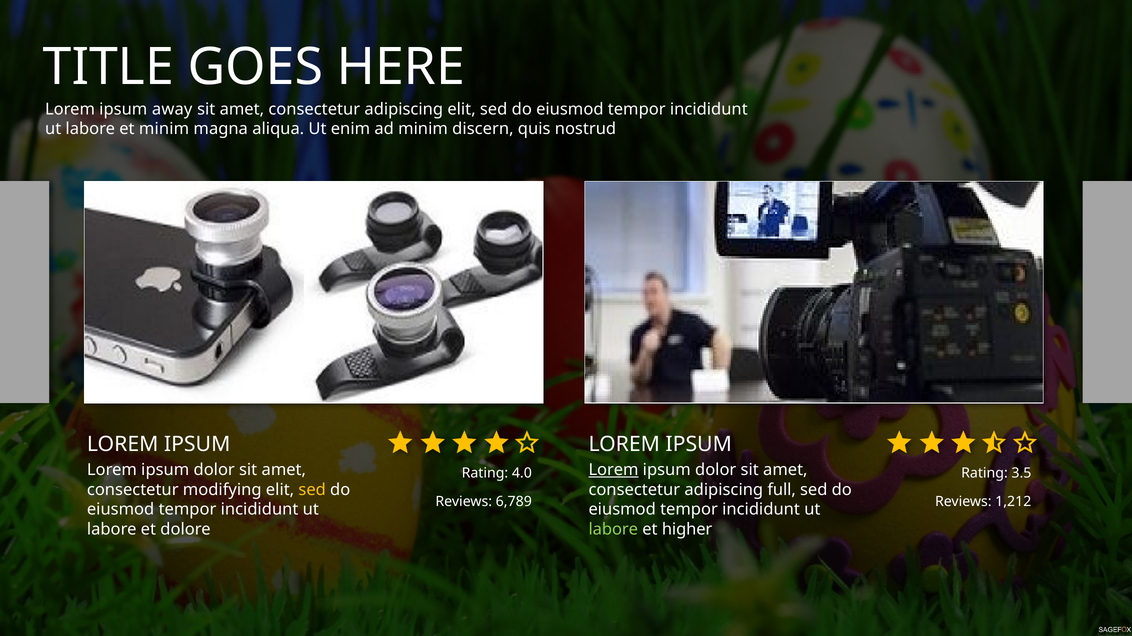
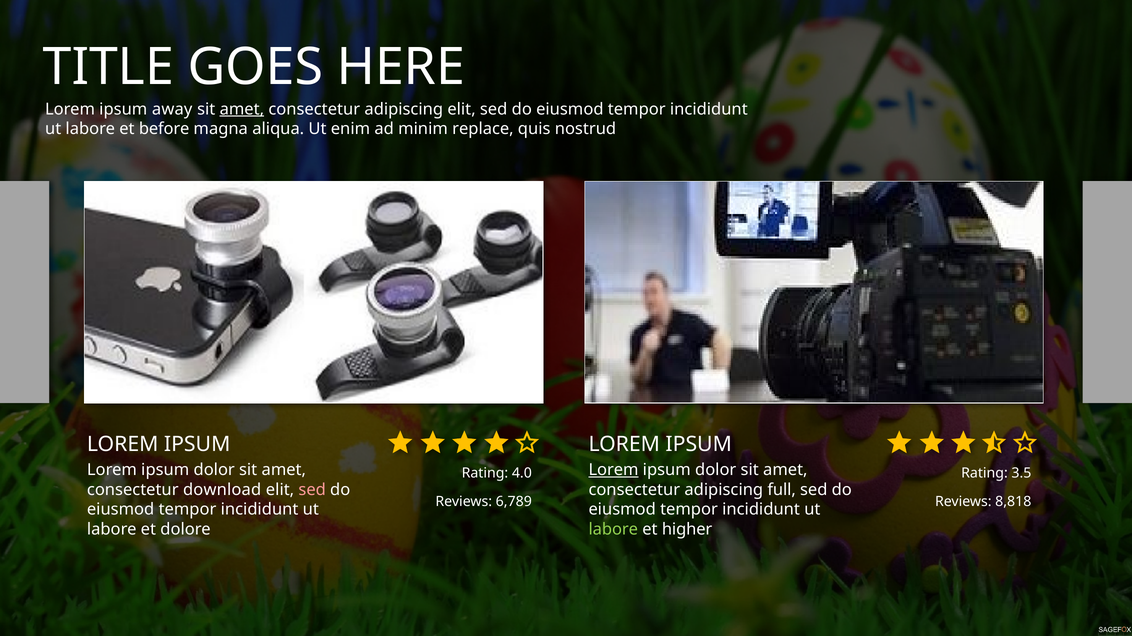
amet at (242, 109) underline: none -> present
et minim: minim -> before
discern: discern -> replace
modifying: modifying -> download
sed at (312, 490) colour: yellow -> pink
1,212: 1,212 -> 8,818
